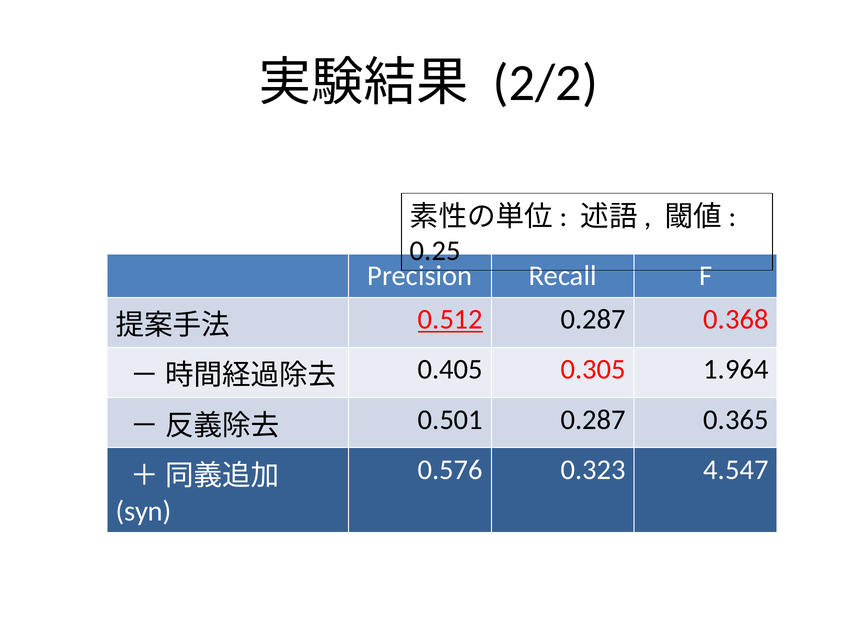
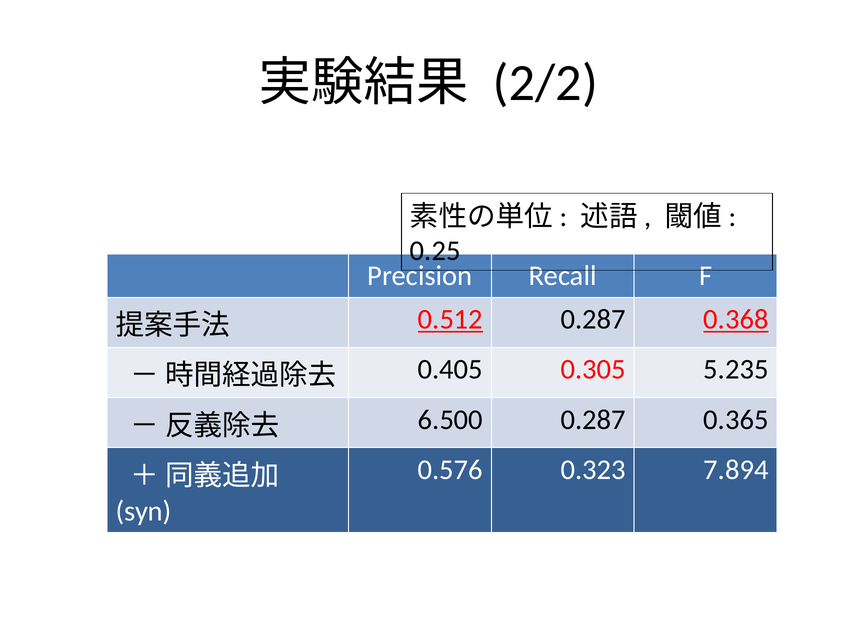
0.368 underline: none -> present
1.964: 1.964 -> 5.235
0.501: 0.501 -> 6.500
4.547: 4.547 -> 7.894
